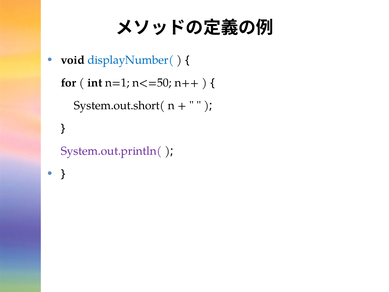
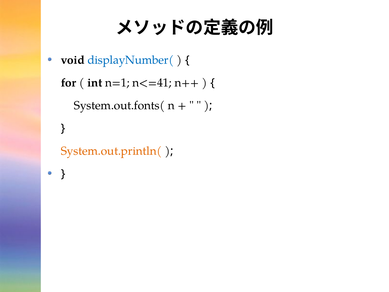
n<=50: n<=50 -> n<=41
System.out.short(: System.out.short( -> System.out.fonts(
System.out.println( colour: purple -> orange
